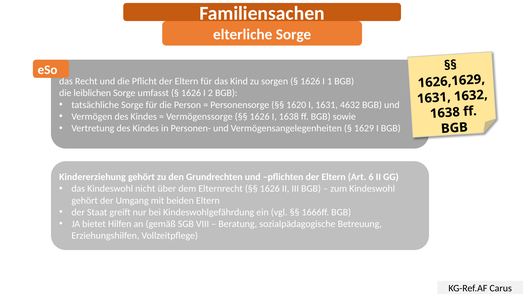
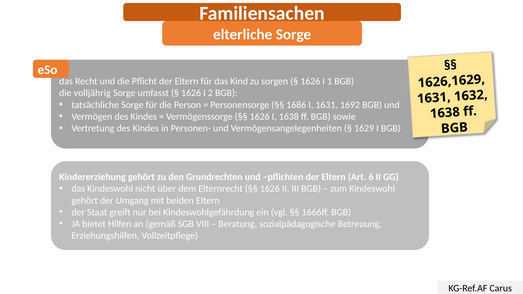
leiblichen: leiblichen -> volljährig
1620: 1620 -> 1686
4632: 4632 -> 1692
